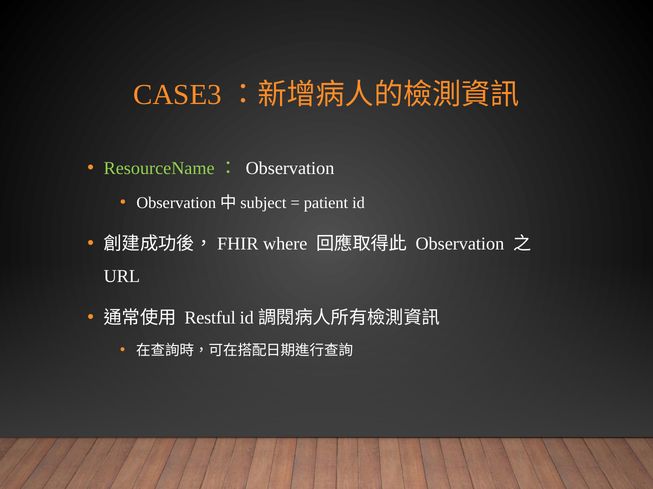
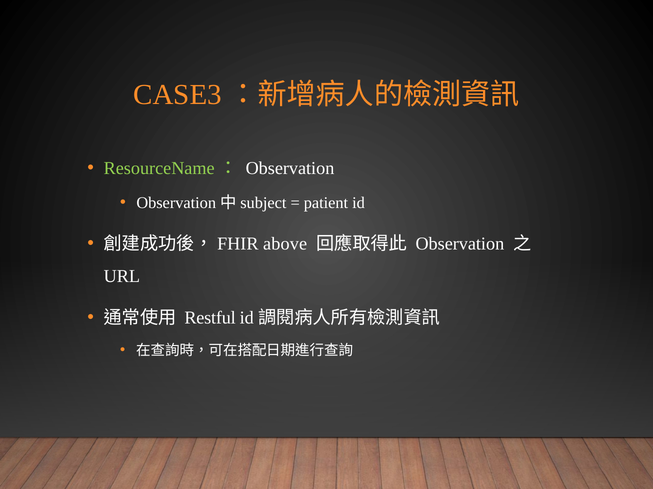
where: where -> above
